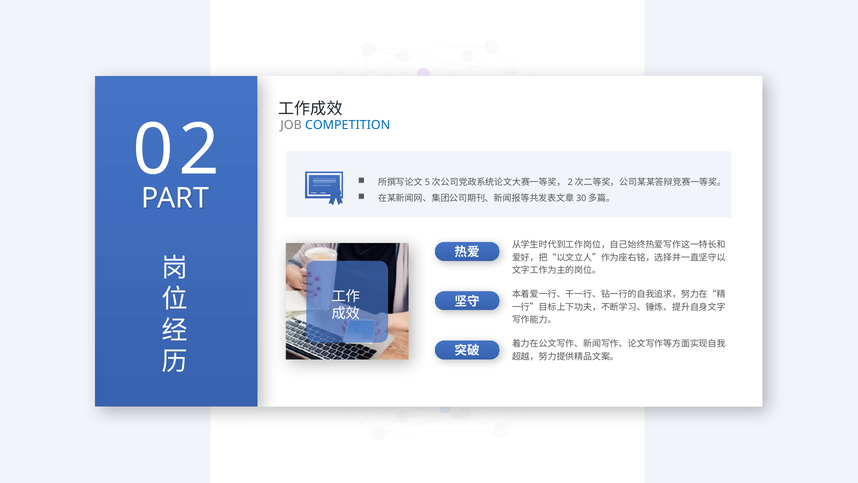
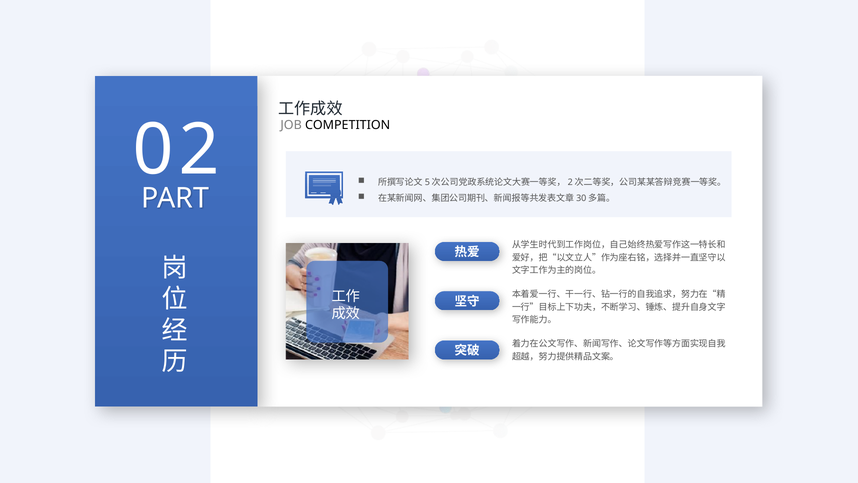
COMPETITION colour: blue -> black
